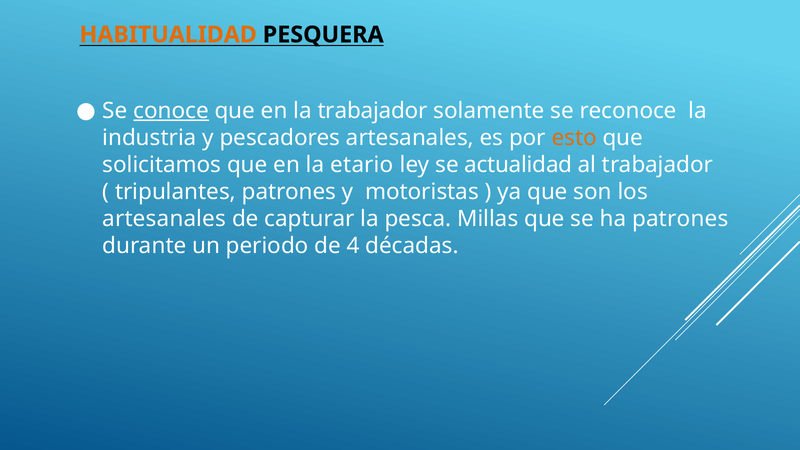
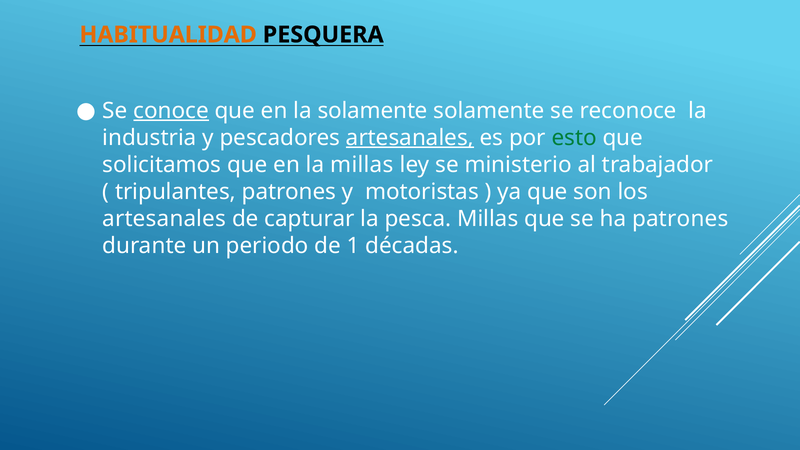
la trabajador: trabajador -> solamente
artesanales at (410, 138) underline: none -> present
esto colour: orange -> green
la etario: etario -> millas
actualidad: actualidad -> ministerio
4: 4 -> 1
